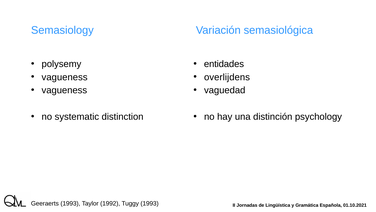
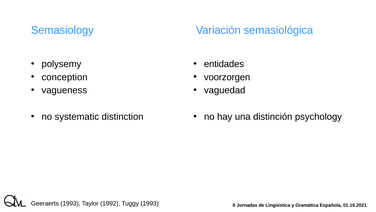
vagueness at (65, 77): vagueness -> conception
overlijdens: overlijdens -> voorzorgen
